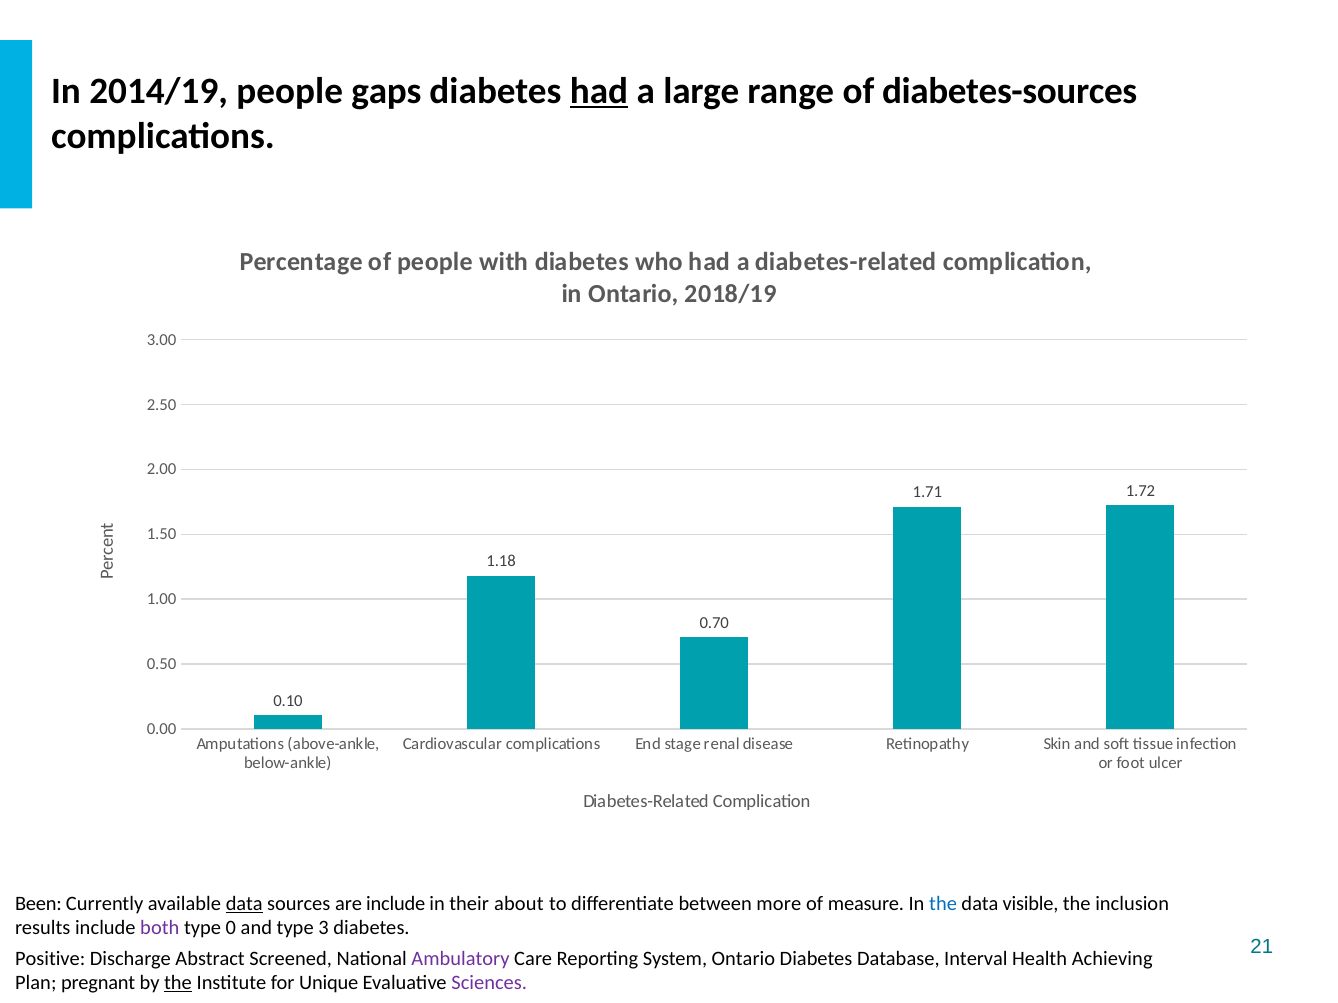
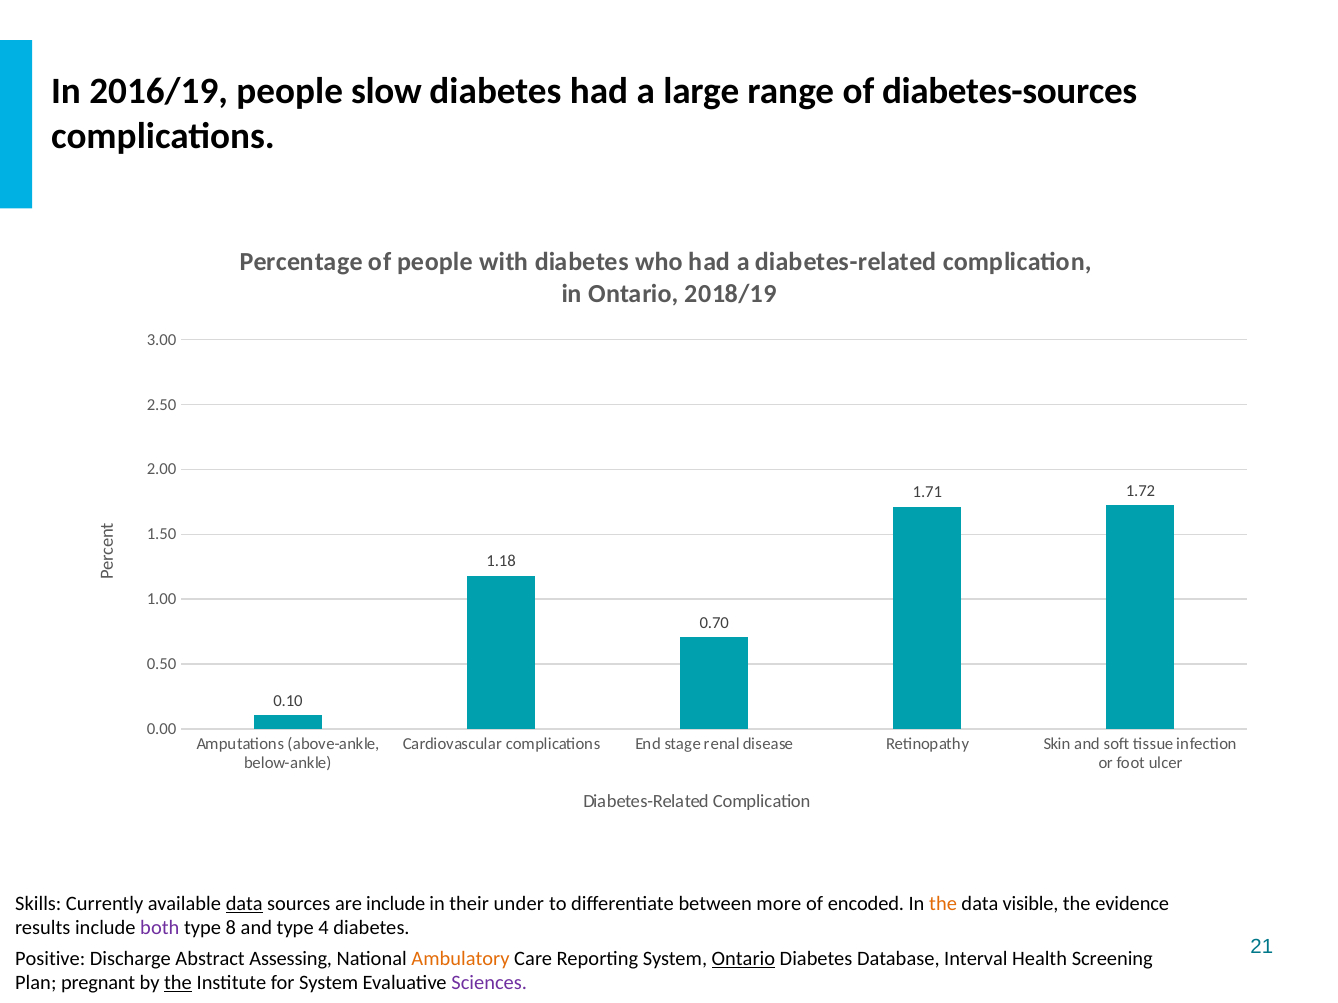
2014/19: 2014/19 -> 2016/19
gaps: gaps -> slow
had at (599, 91) underline: present -> none
Been: Been -> Skills
about: about -> under
measure: measure -> encoded
the at (943, 904) colour: blue -> orange
inclusion: inclusion -> evidence
0: 0 -> 8
3: 3 -> 4
Screened: Screened -> Assessing
Ambulatory colour: purple -> orange
Ontario at (743, 959) underline: none -> present
Achieving: Achieving -> Screening
for Unique: Unique -> System
